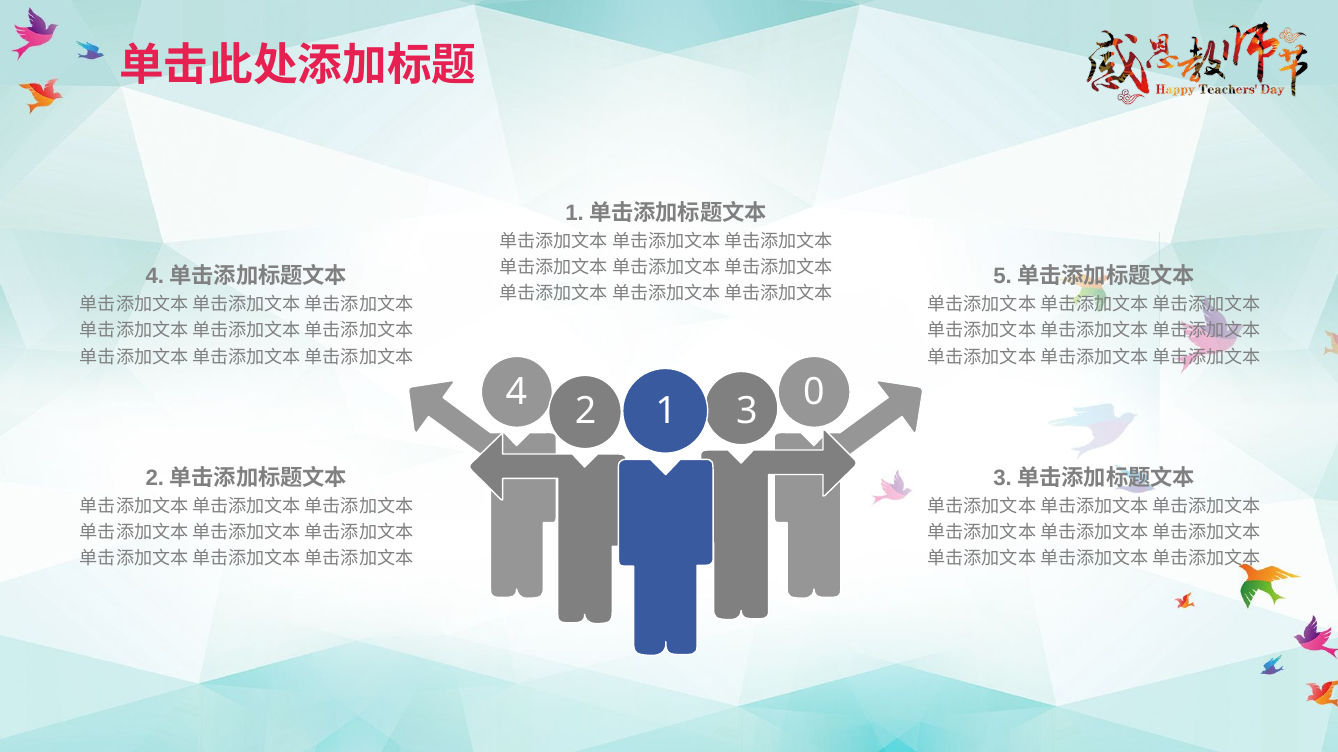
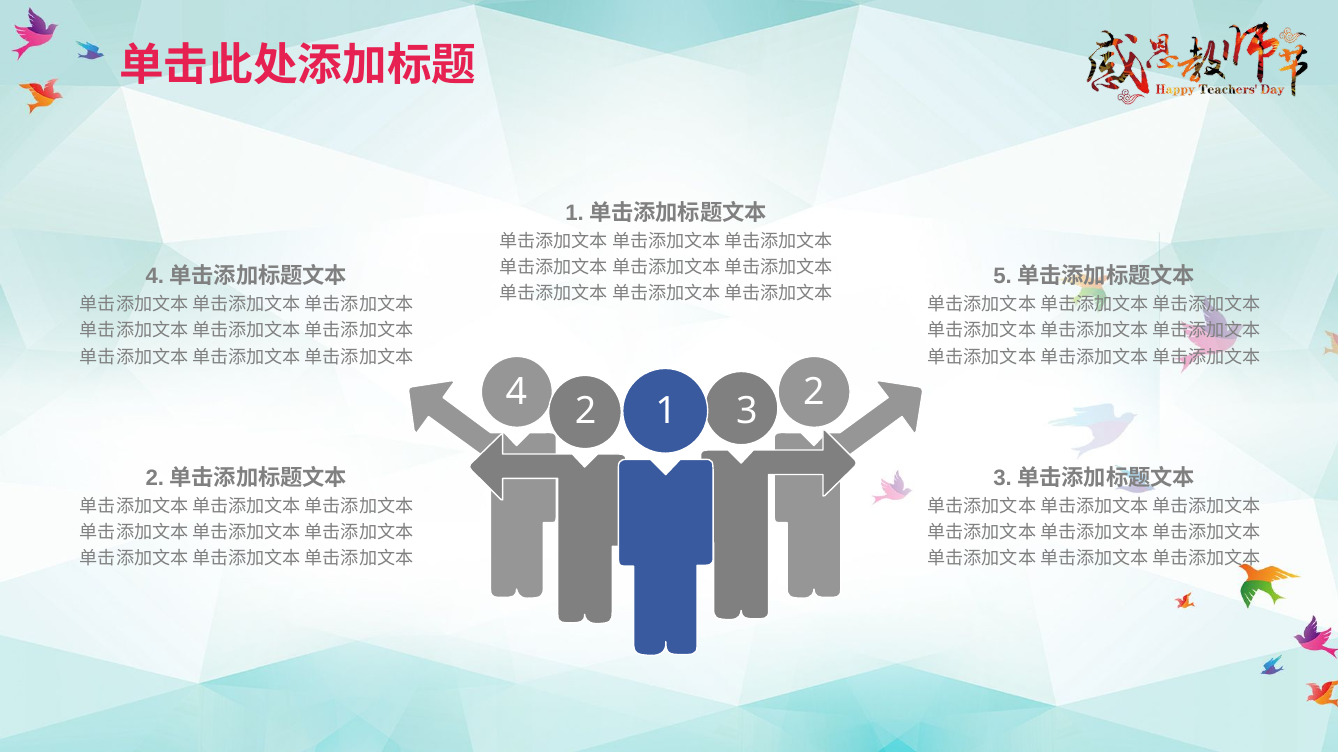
4 0: 0 -> 2
